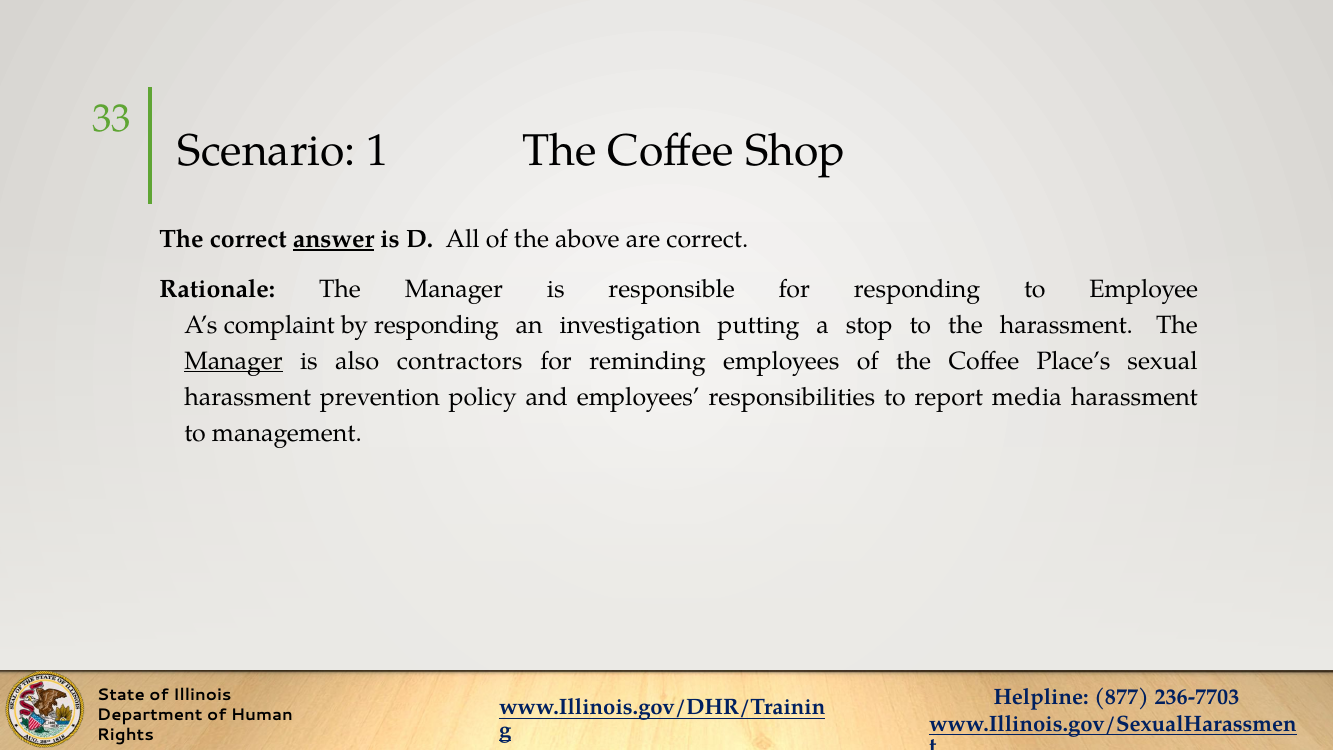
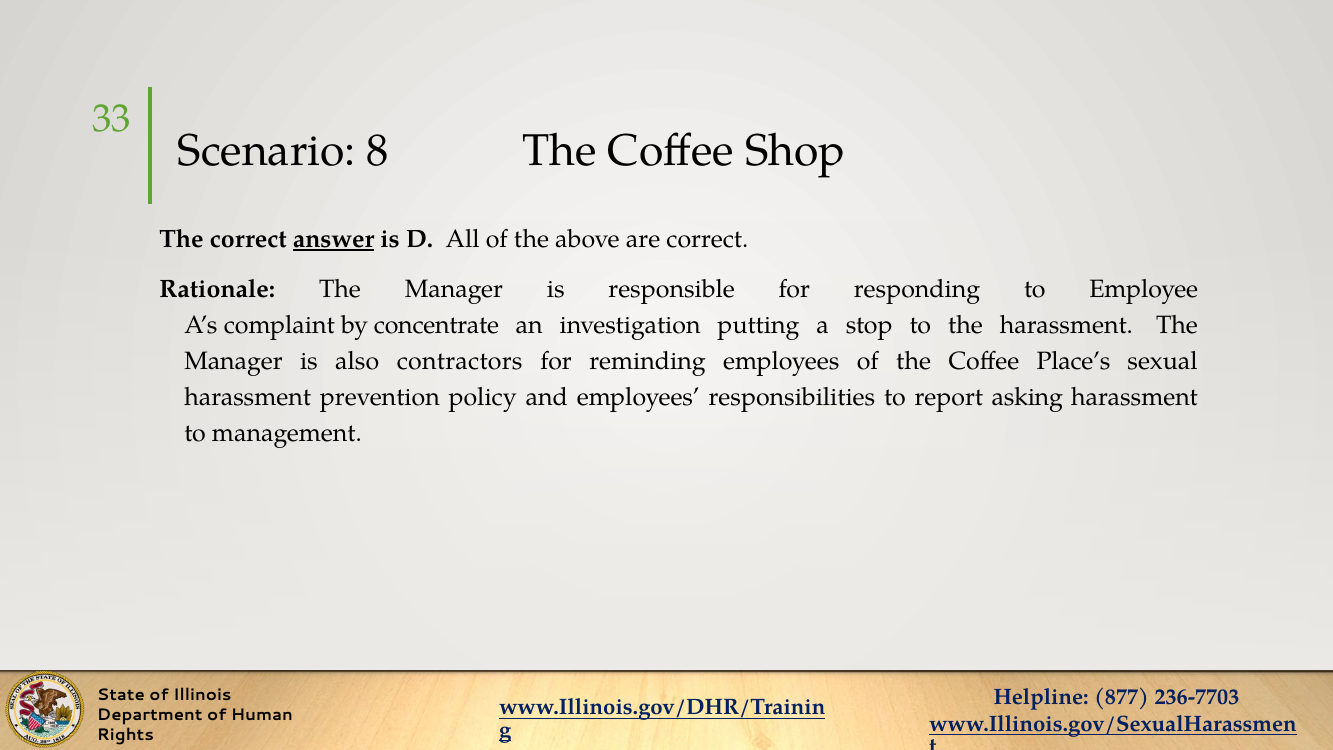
1: 1 -> 8
by responding: responding -> concentrate
Manager at (233, 361) underline: present -> none
media: media -> asking
